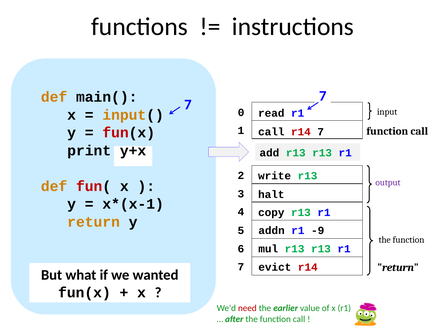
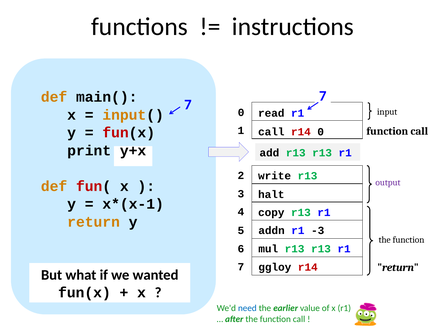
r14 7: 7 -> 0
-9: -9 -> -3
evict: evict -> ggloy
need colour: red -> blue
